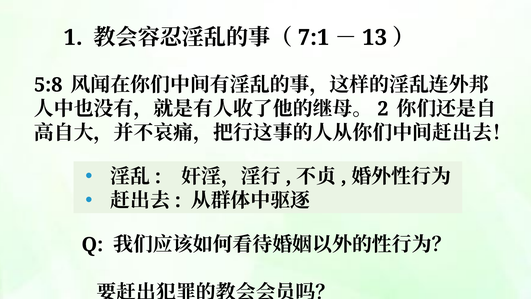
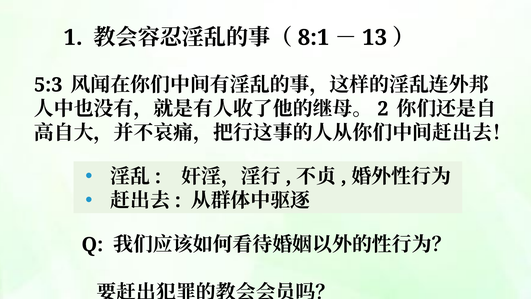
7:1: 7:1 -> 8:1
5:8: 5:8 -> 5:3
